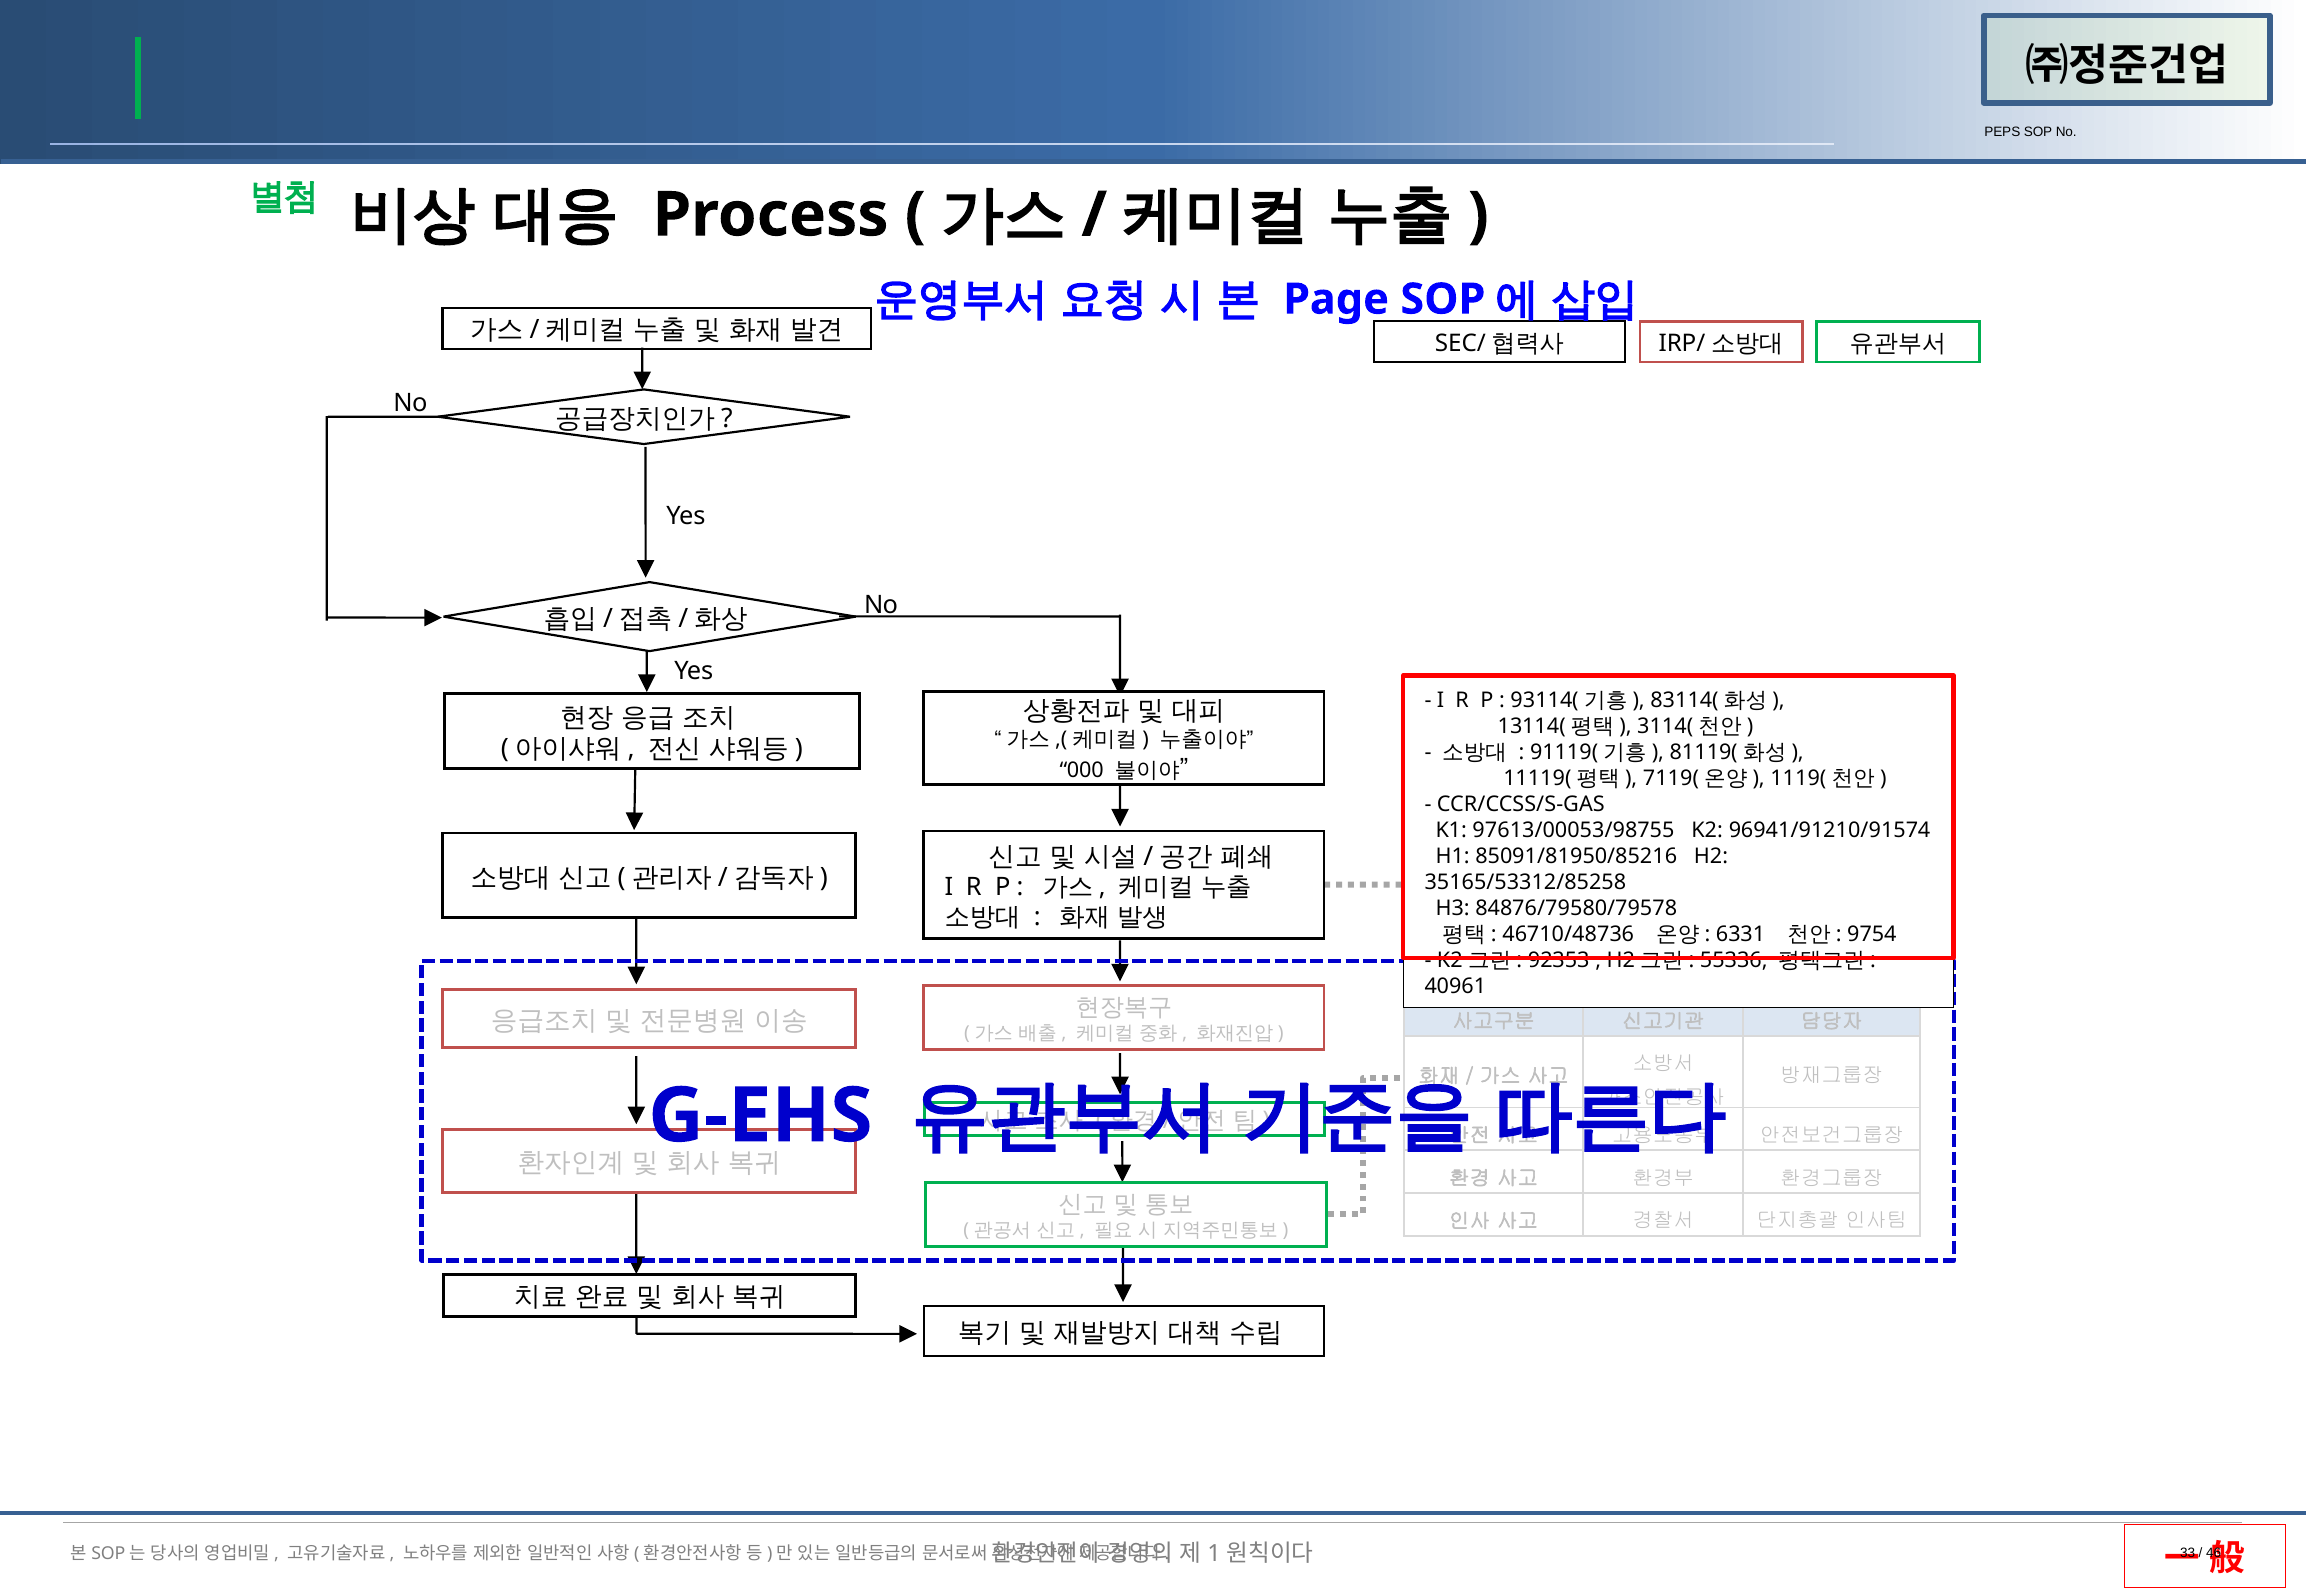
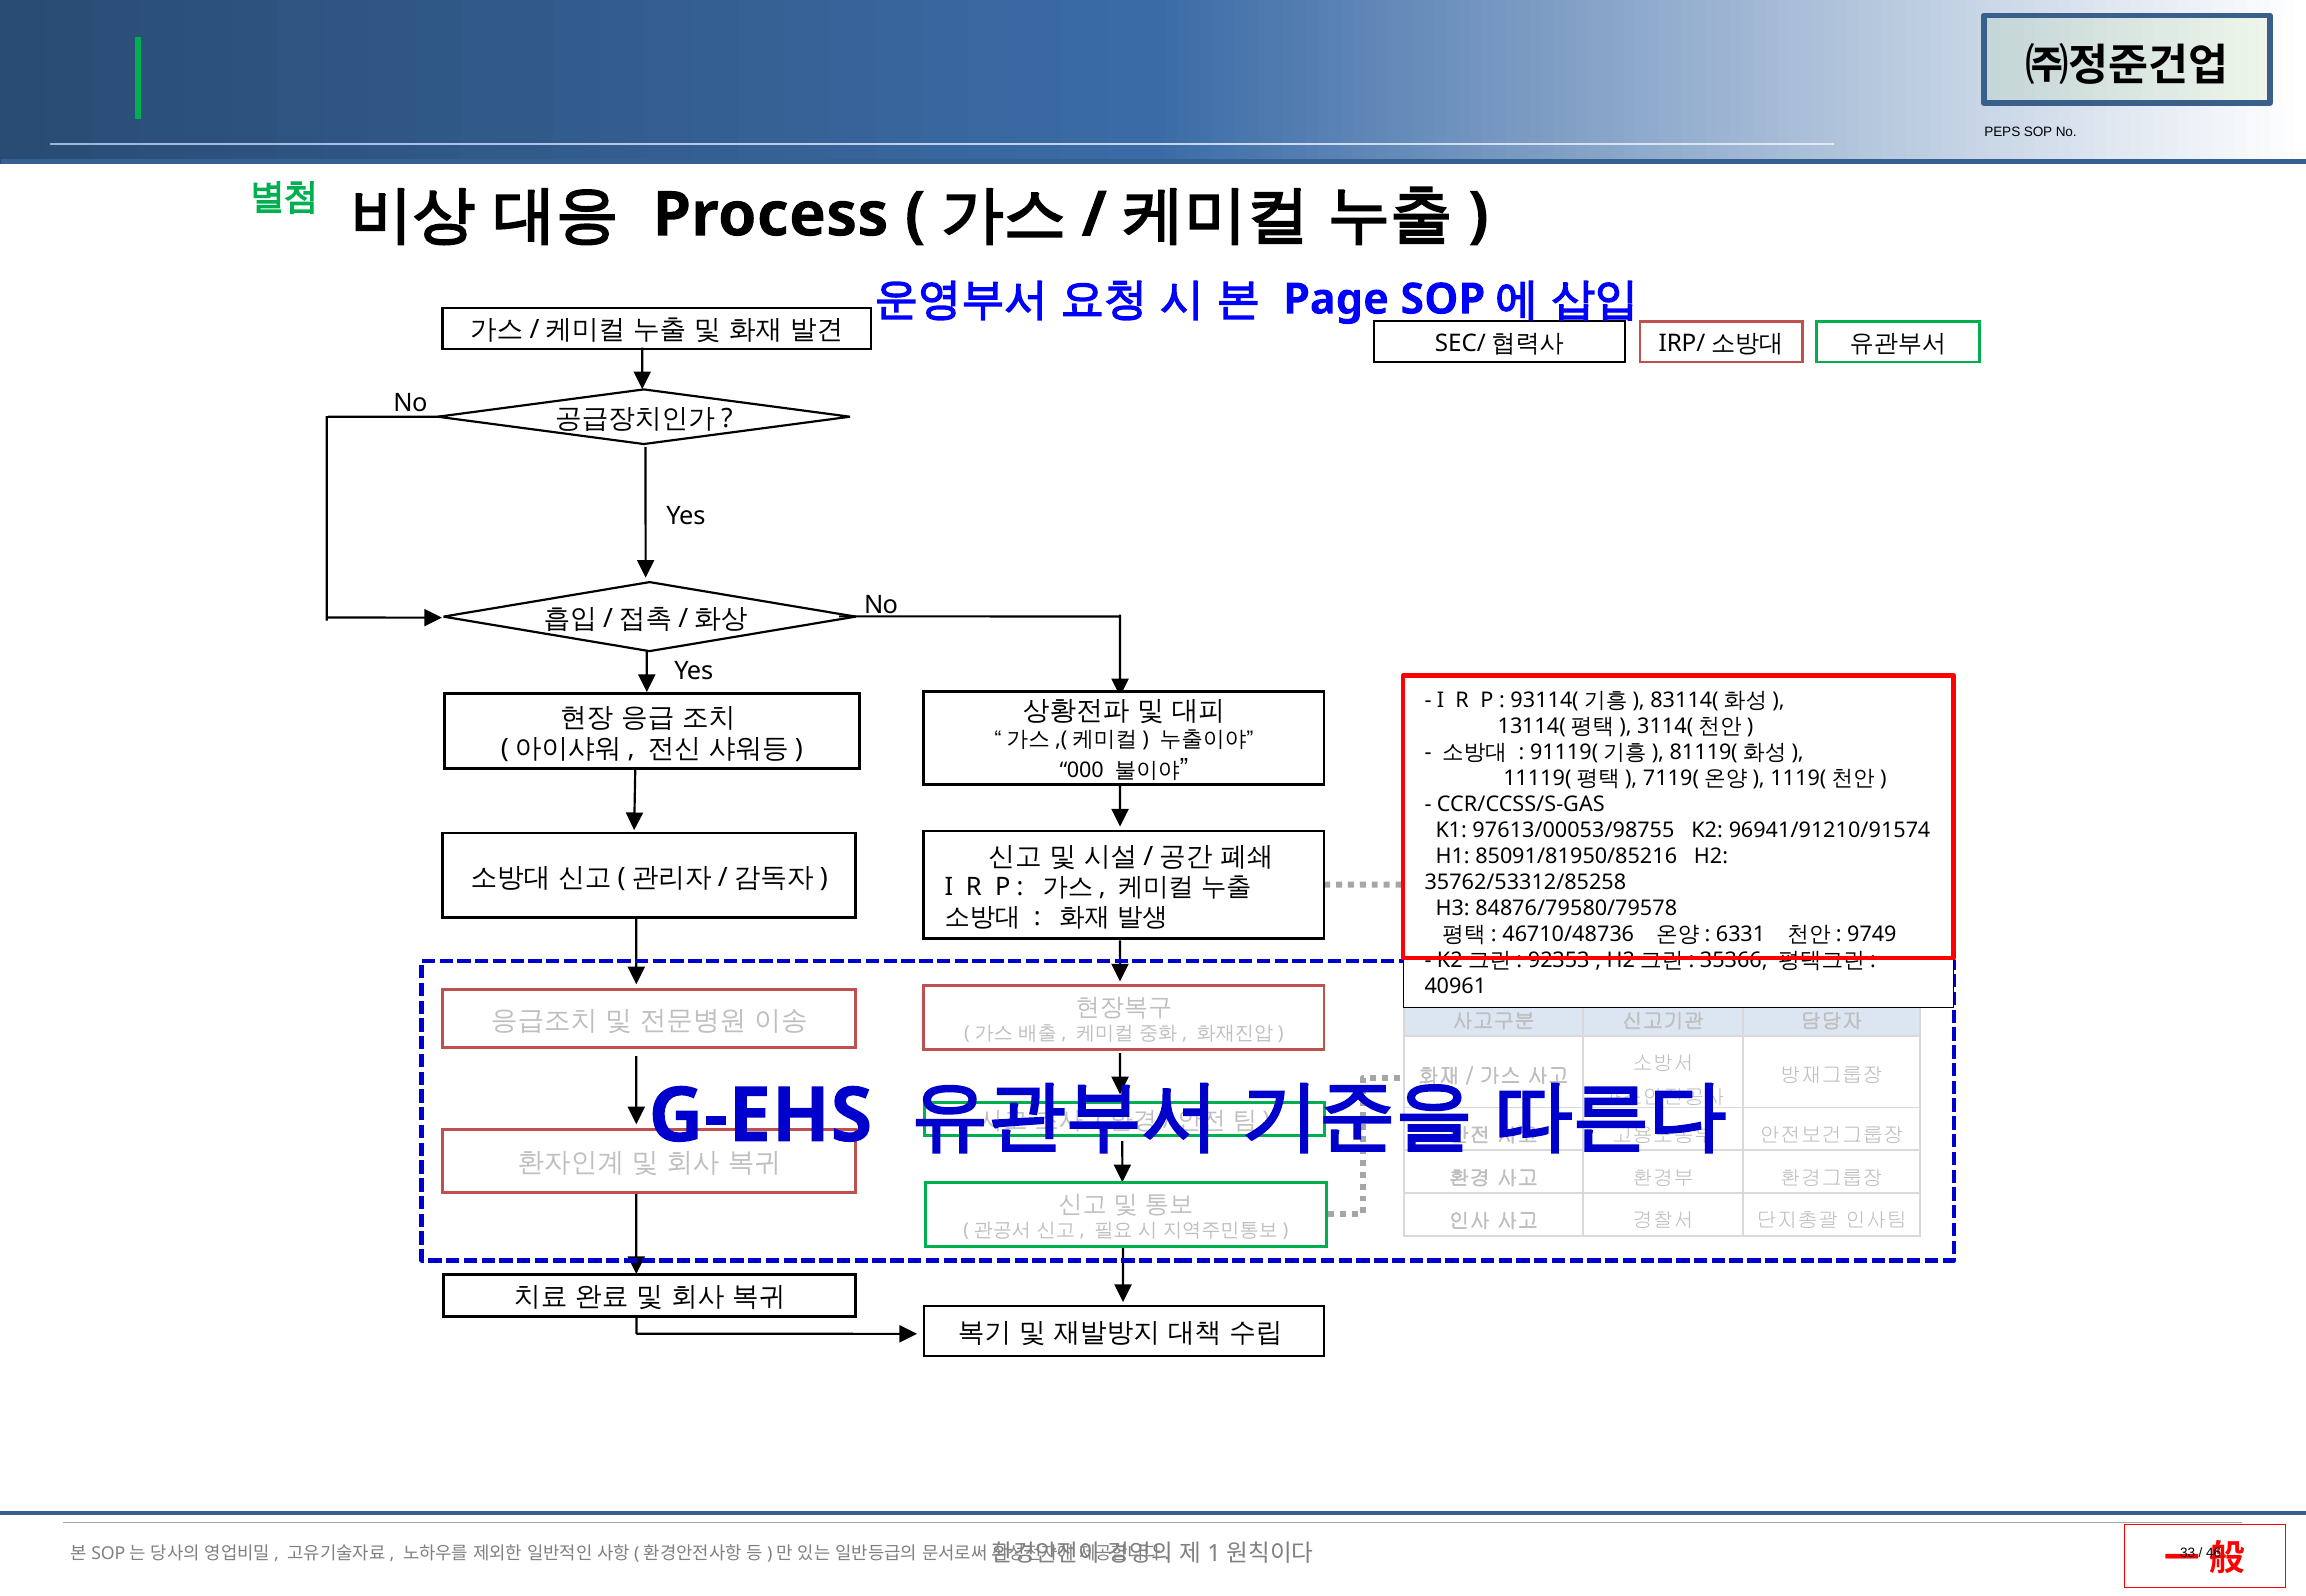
35165/53312/85258: 35165/53312/85258 -> 35762/53312/85258
9754: 9754 -> 9749
55336: 55336 -> 35366
